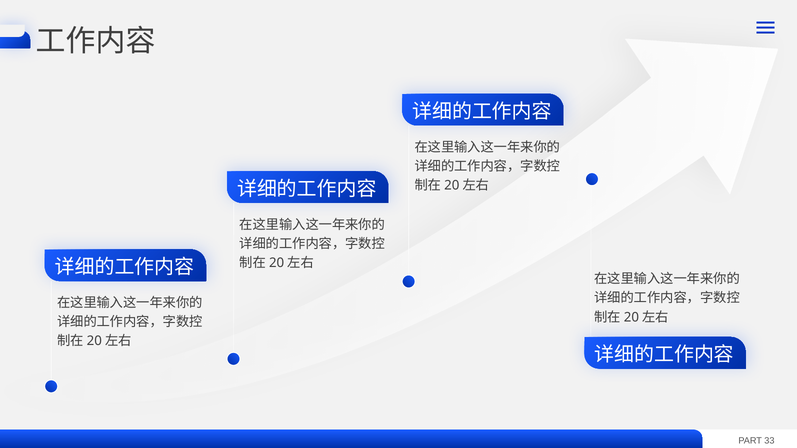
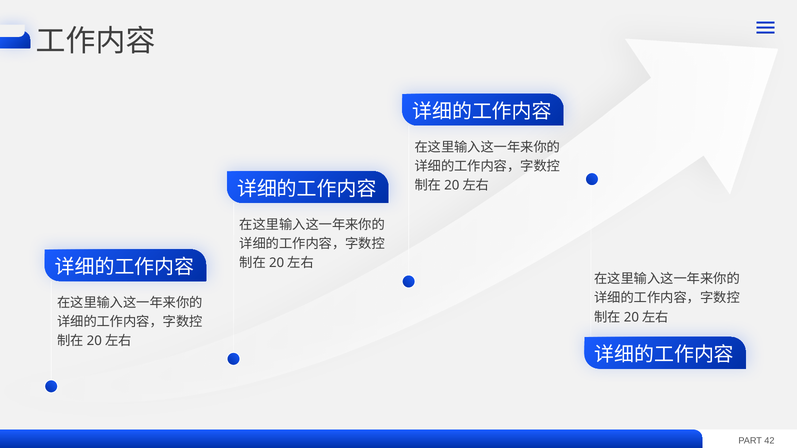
33: 33 -> 42
